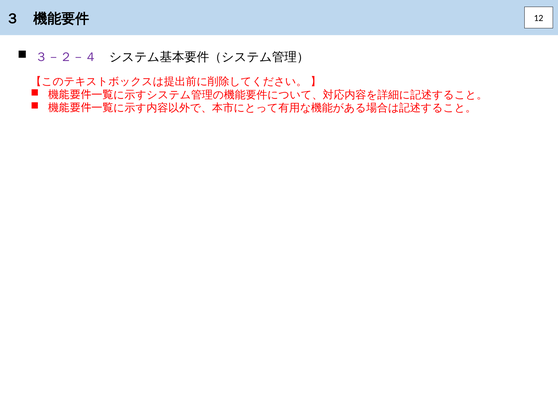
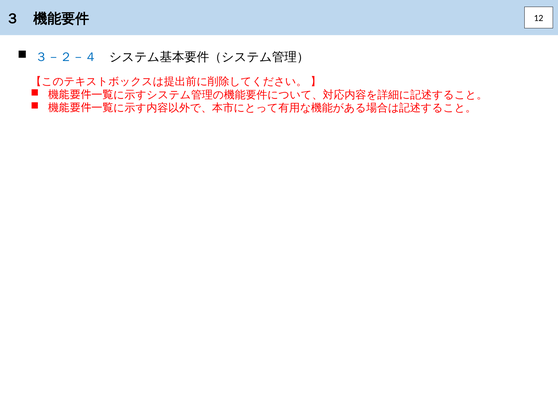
３－２－４ colour: purple -> blue
